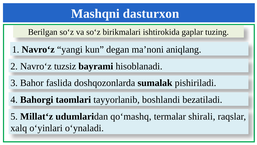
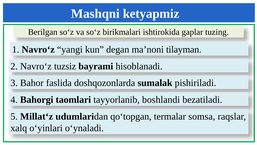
dasturxon: dasturxon -> ketyapmiz
aniqlang: aniqlang -> tilayman
qo‘mashq: qo‘mashq -> qo‘topgan
shirali: shirali -> somsa
